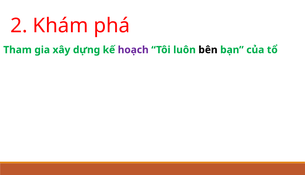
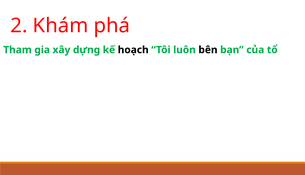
hoạch colour: purple -> black
